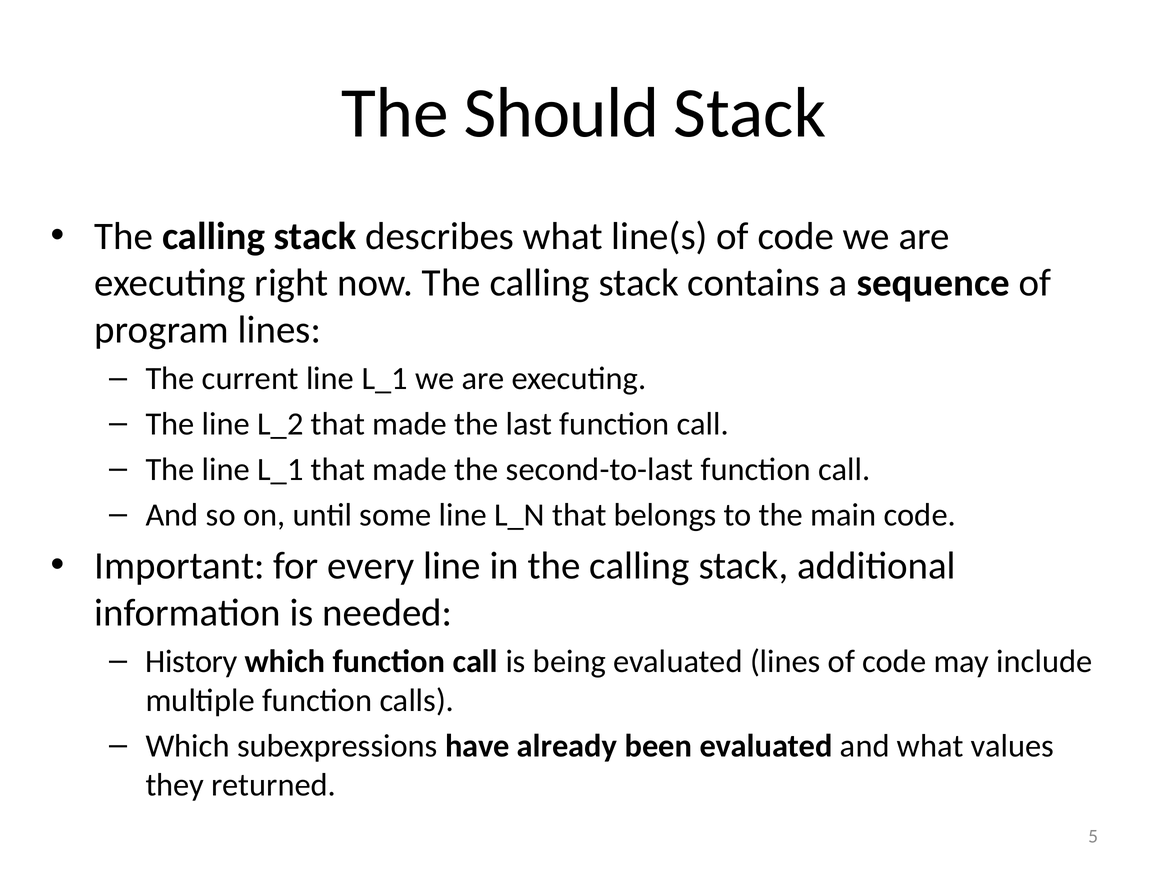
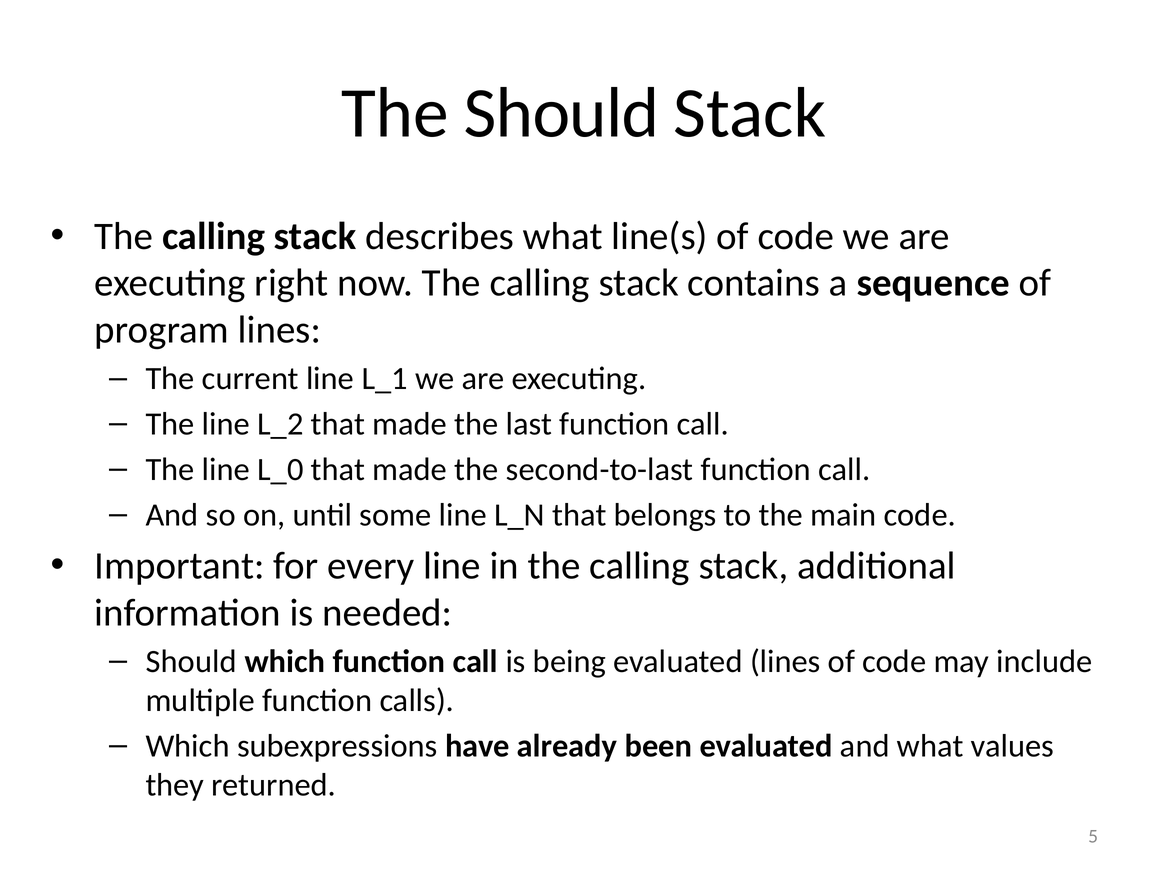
The line L_1: L_1 -> L_0
History at (191, 662): History -> Should
